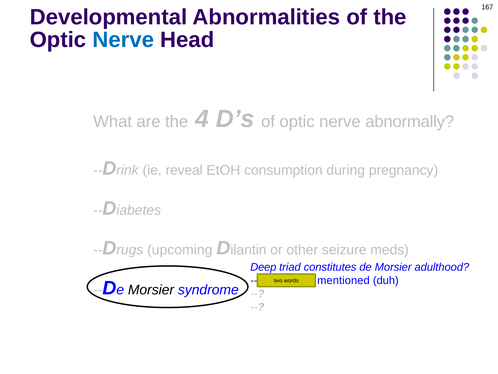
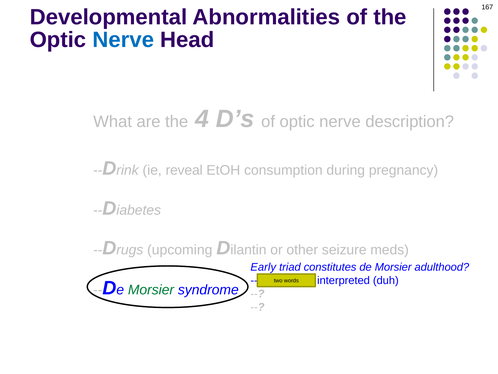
abnormally: abnormally -> description
Deep: Deep -> Early
mentioned: mentioned -> interpreted
Morsier at (151, 290) colour: black -> green
